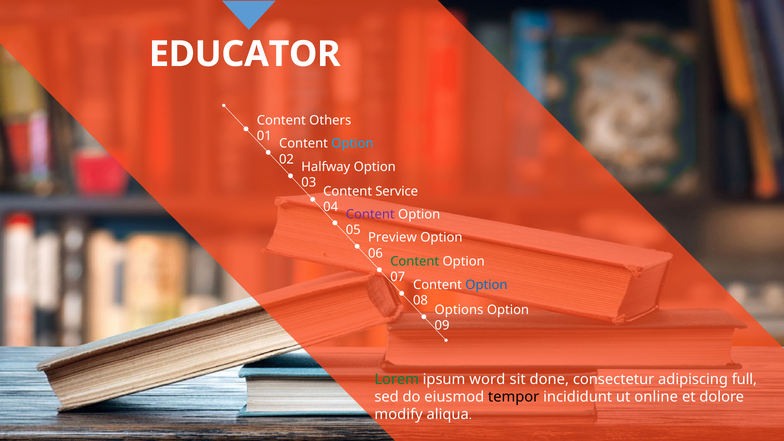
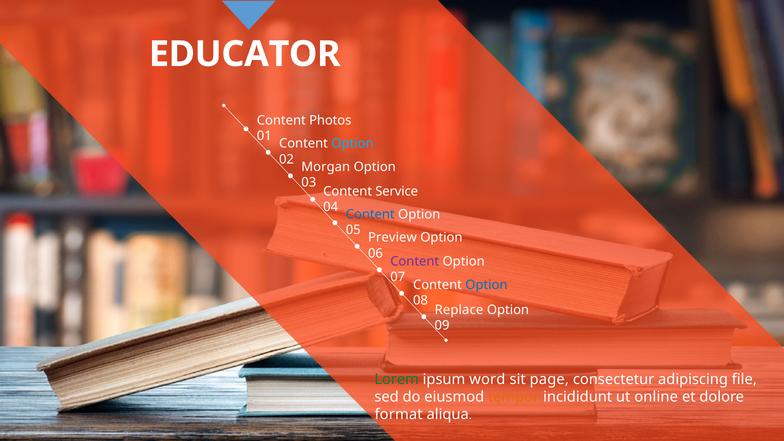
Others: Others -> Photos
Halfway: Halfway -> Morgan
Content at (370, 214) colour: purple -> blue
Content at (415, 261) colour: green -> purple
Options: Options -> Replace
done: done -> page
full: full -> file
tempor colour: black -> orange
modify: modify -> format
